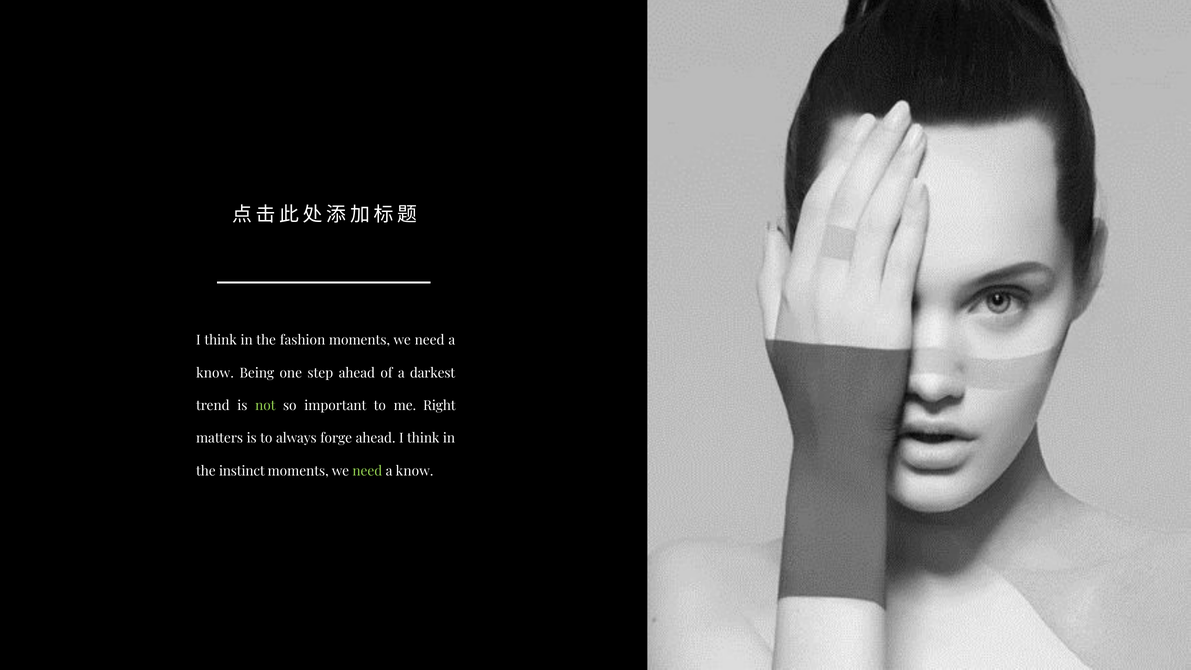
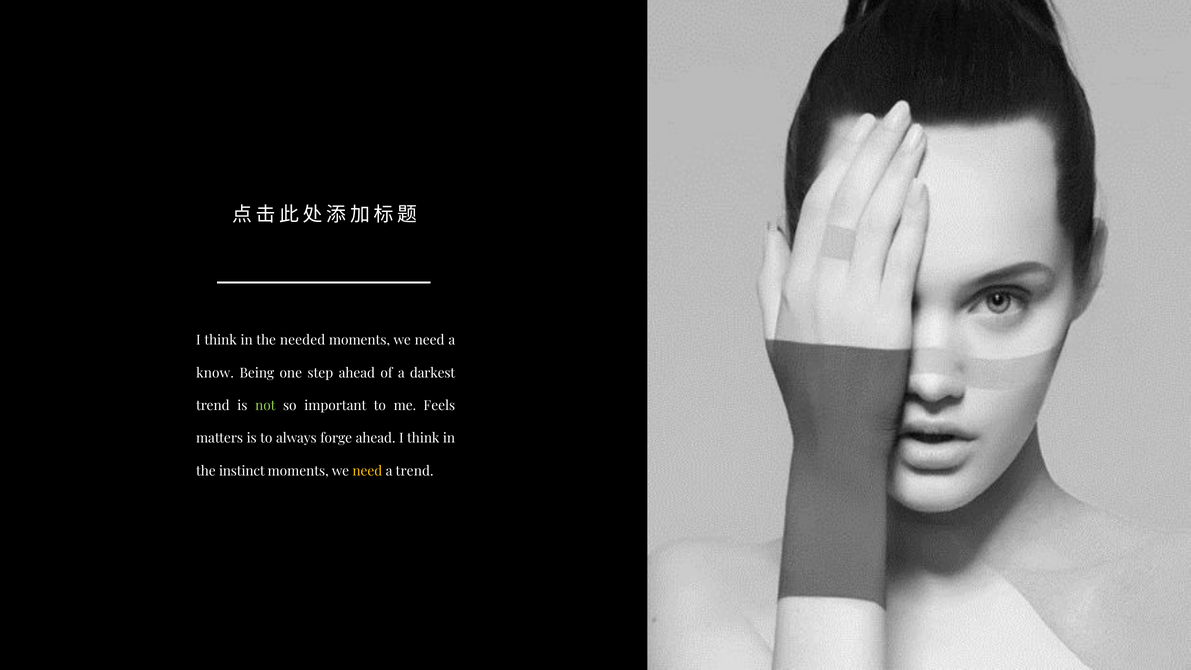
fashion: fashion -> needed
Right: Right -> Feels
need at (367, 471) colour: light green -> yellow
know at (415, 471): know -> trend
